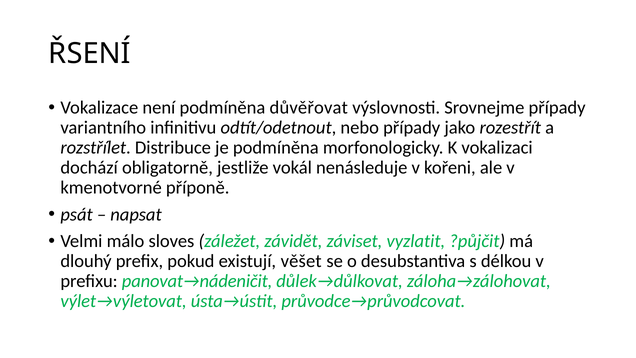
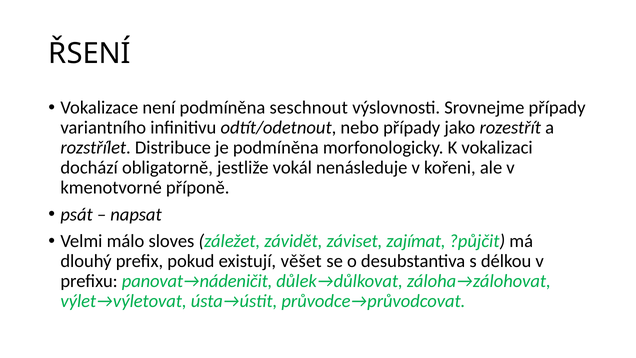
důvěřovat: důvěřovat -> seschnout
vyzlatit: vyzlatit -> zajímat
